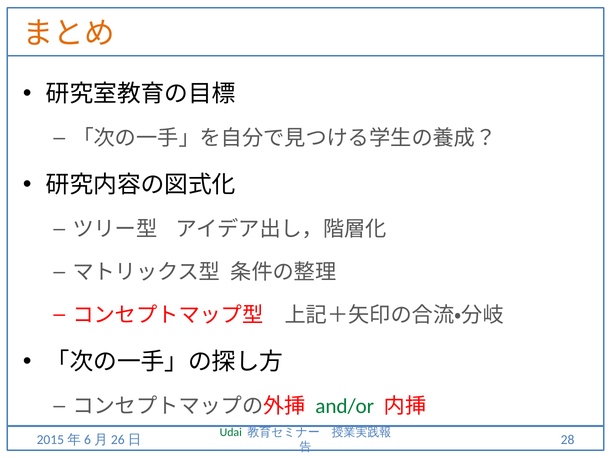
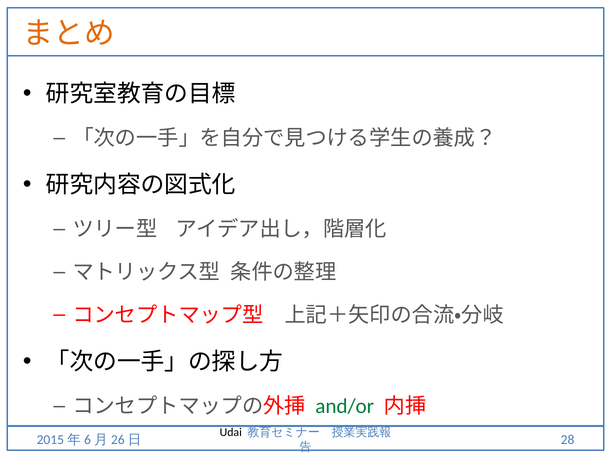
Udai colour: green -> black
